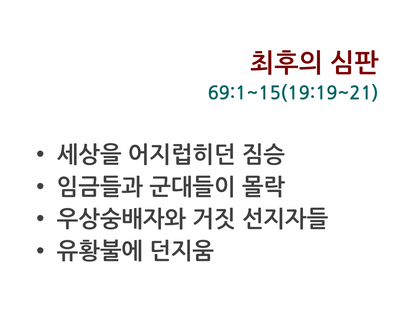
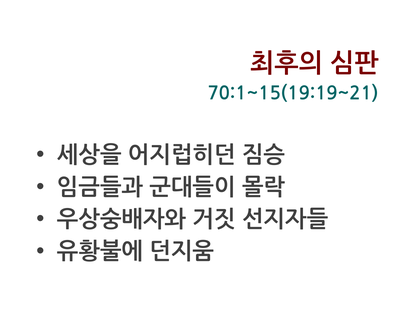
69:1~15(19:19~21: 69:1~15(19:19~21 -> 70:1~15(19:19~21
